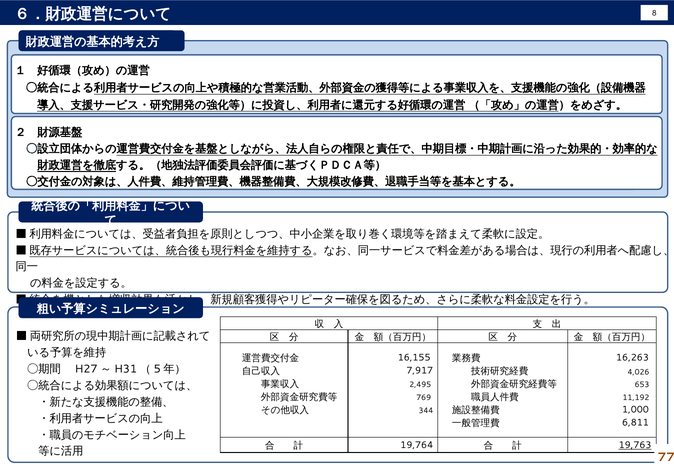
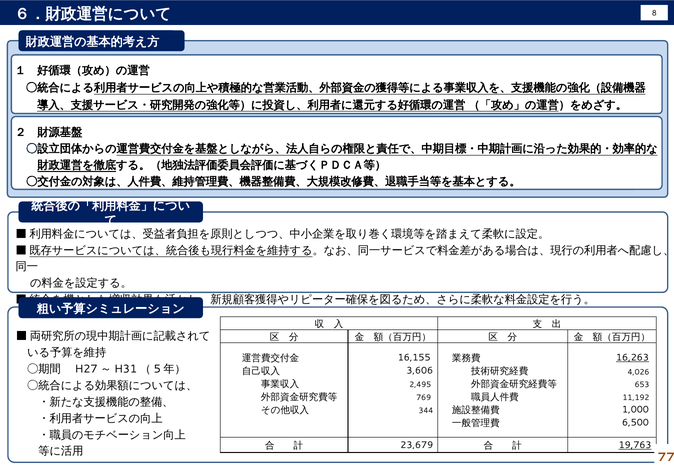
16,263 underline: none -> present
7,917: 7,917 -> 3,606
6,811: 6,811 -> 6,500
19,764: 19,764 -> 23,679
